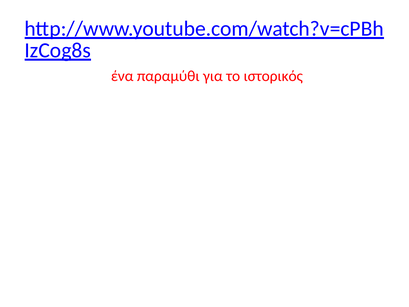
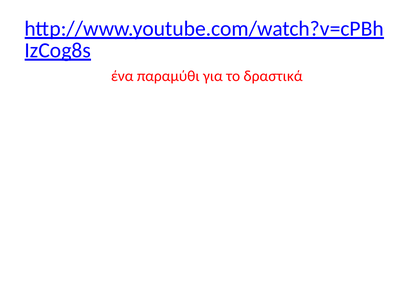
ιστορικός: ιστορικός -> δραστικά
